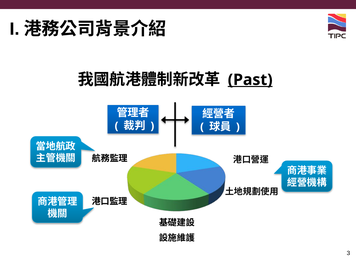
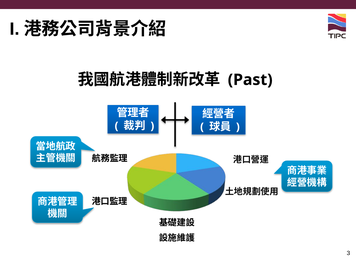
Past underline: present -> none
